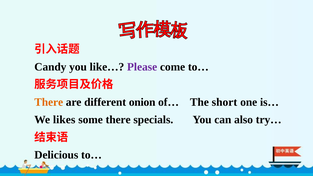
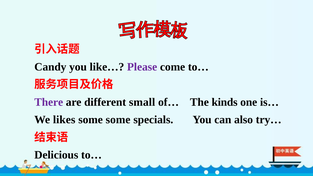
There at (49, 102) colour: orange -> purple
onion: onion -> small
short: short -> kinds
some there: there -> some
